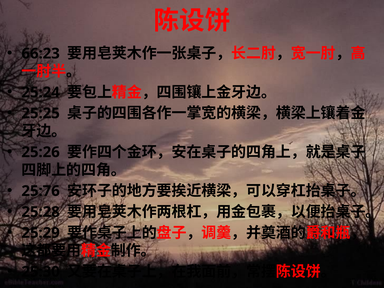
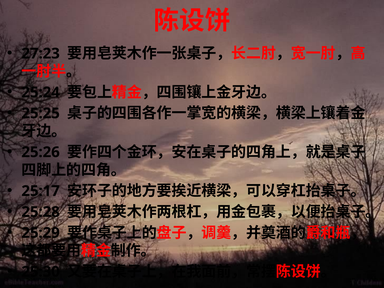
66:23: 66:23 -> 27:23
25:76: 25:76 -> 25:17
